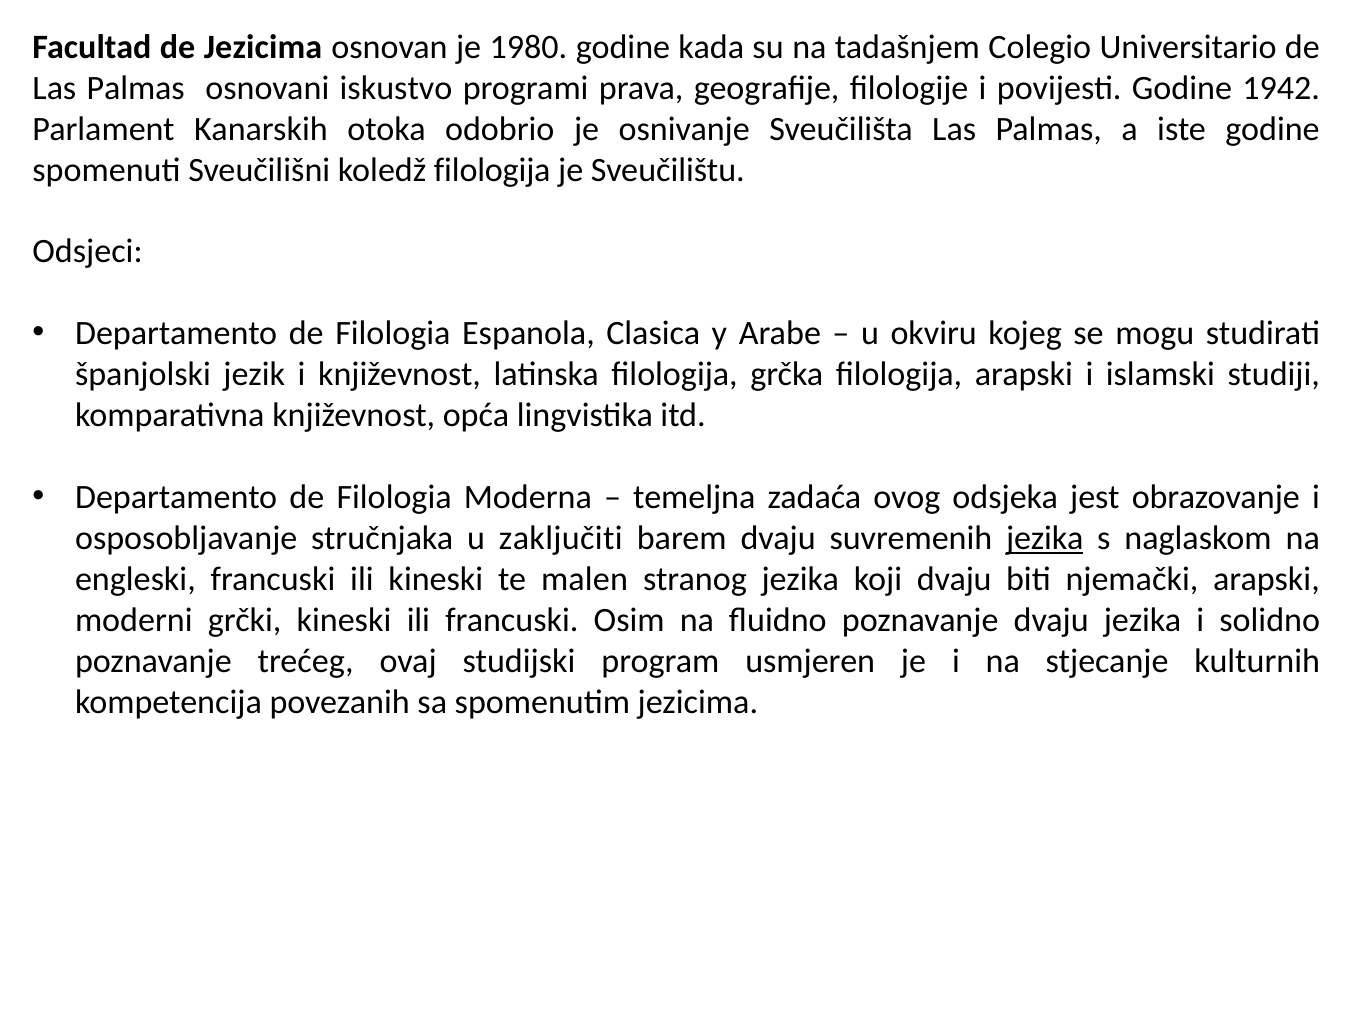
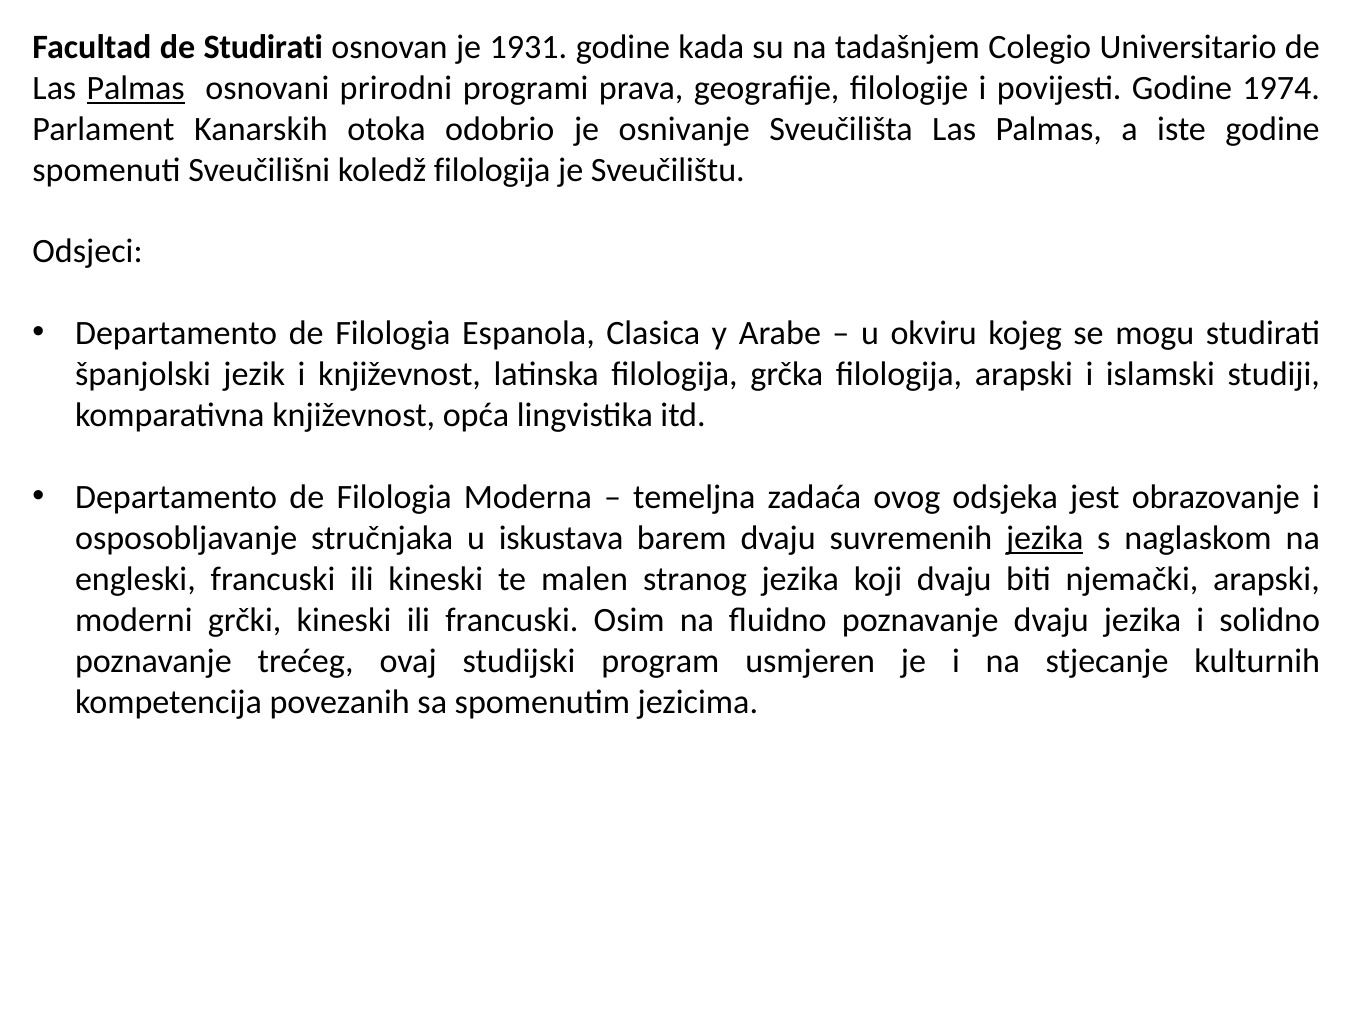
de Jezicima: Jezicima -> Studirati
1980: 1980 -> 1931
Palmas at (136, 88) underline: none -> present
iskustvo: iskustvo -> prirodni
1942: 1942 -> 1974
zaključiti: zaključiti -> iskustava
